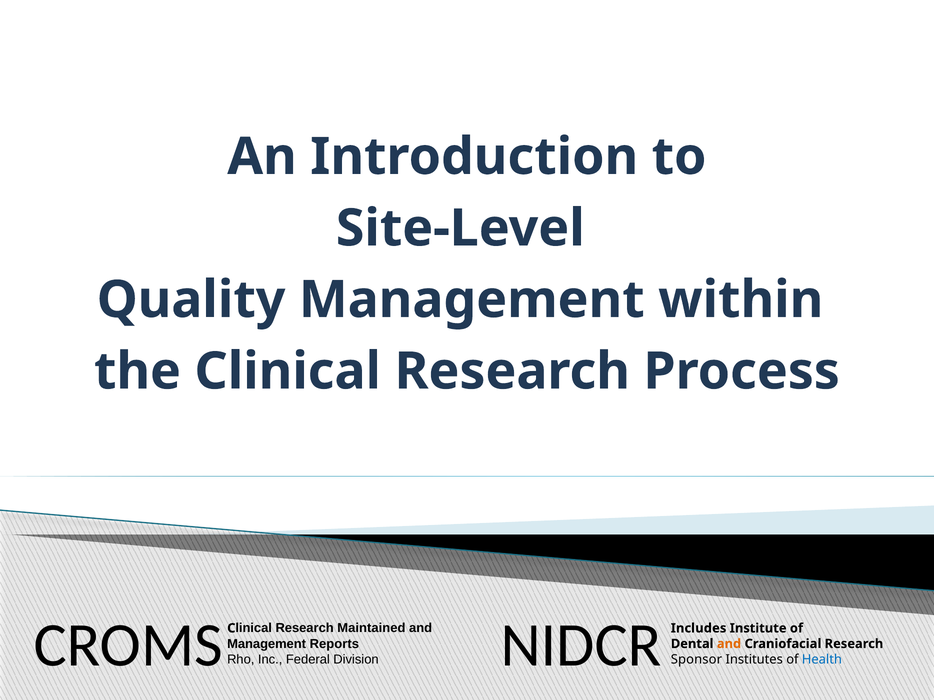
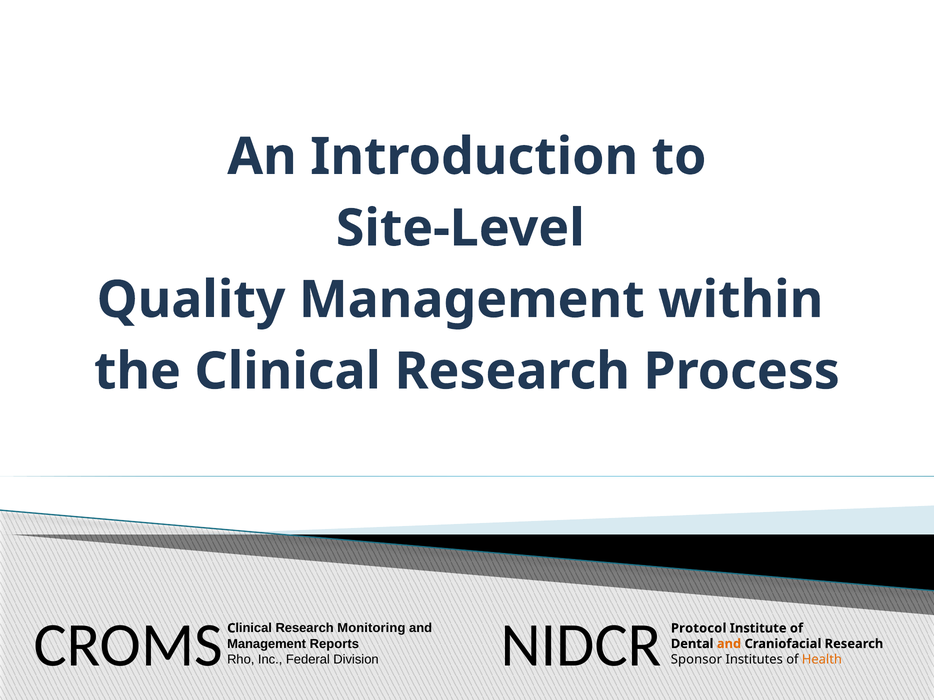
Maintained: Maintained -> Monitoring
Includes: Includes -> Protocol
Health colour: blue -> orange
